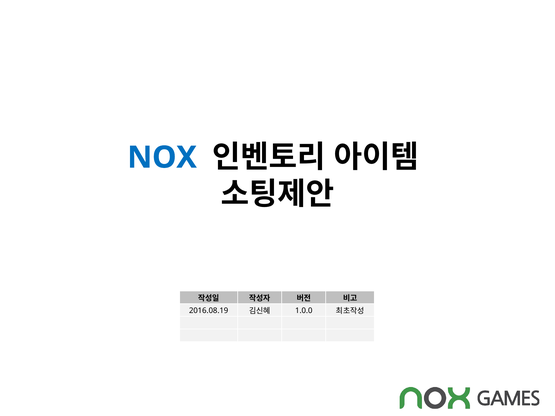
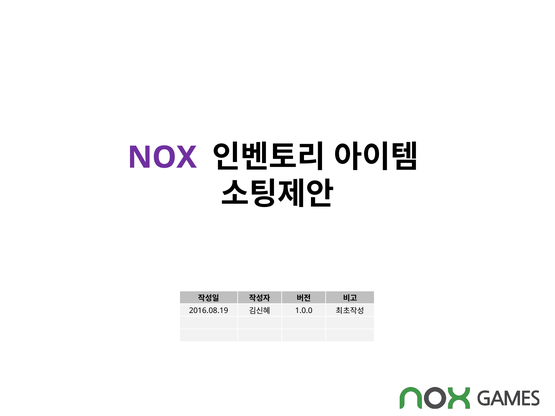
NOX colour: blue -> purple
